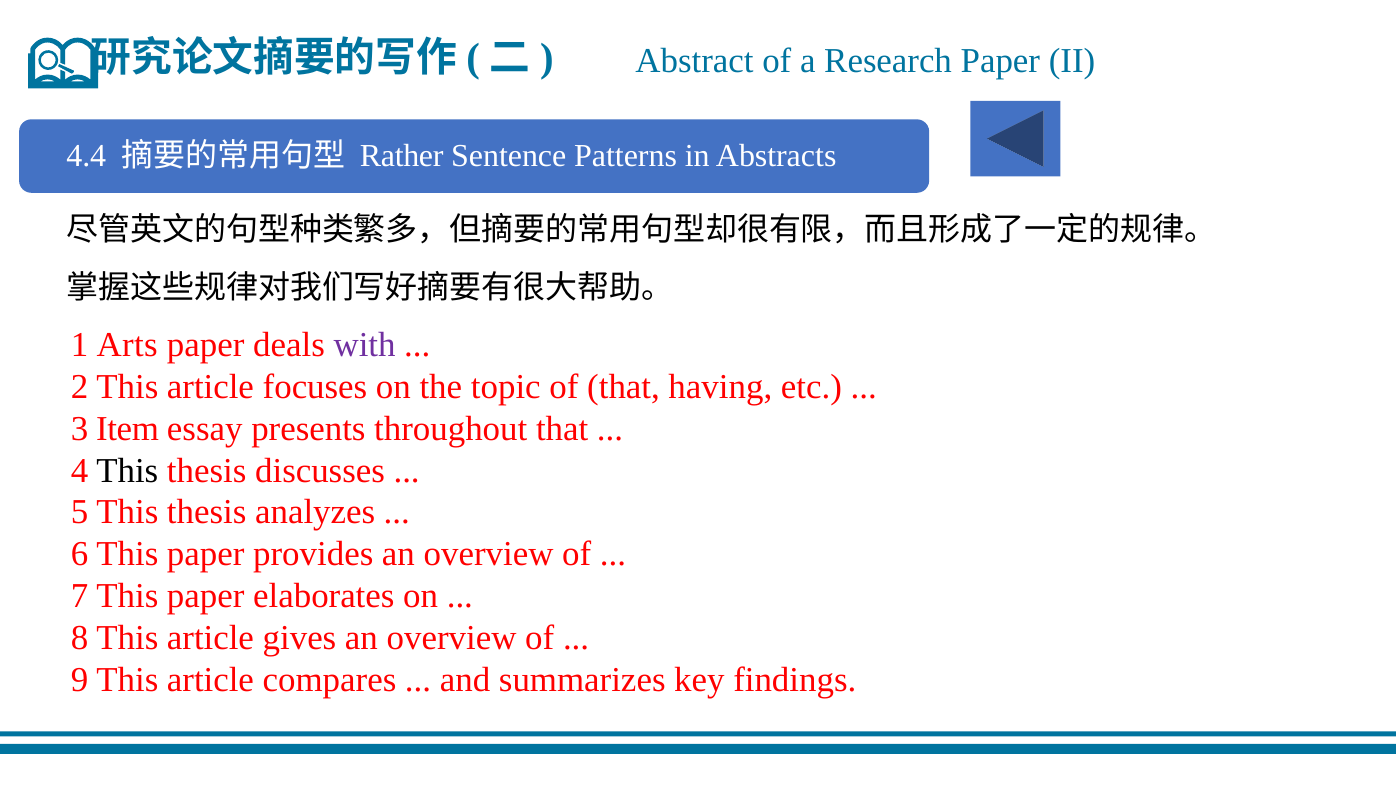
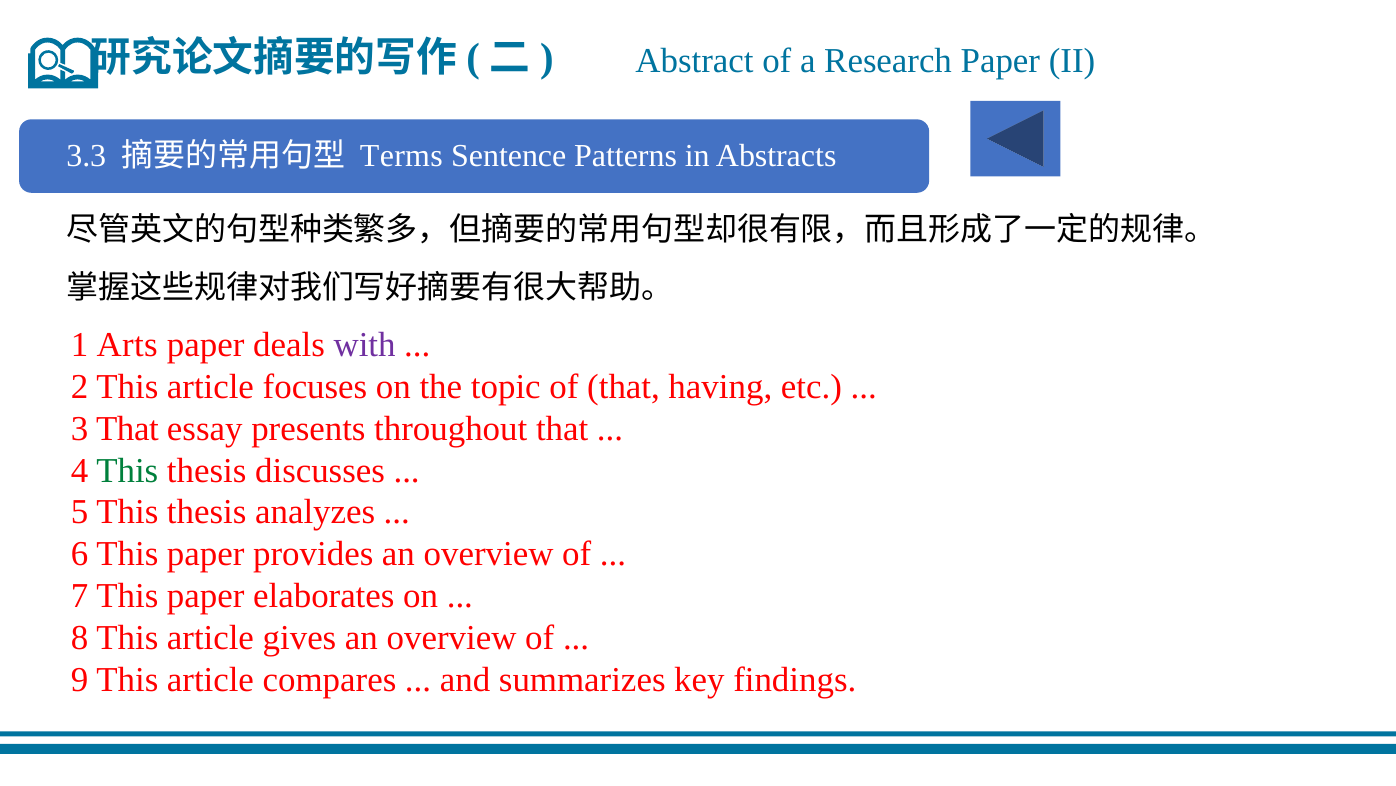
4.4: 4.4 -> 3.3
Rather: Rather -> Terms
3 Item: Item -> That
This at (127, 470) colour: black -> green
